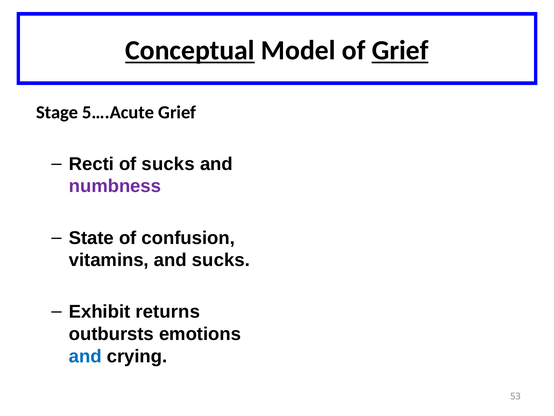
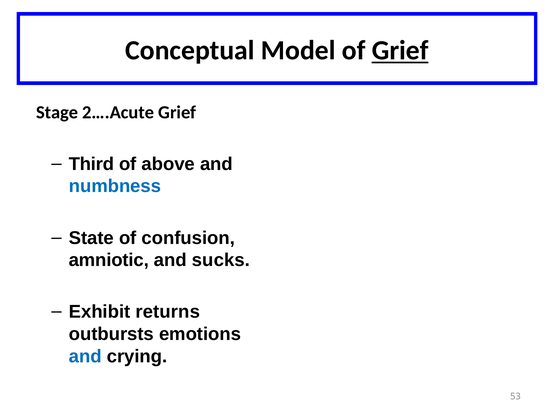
Conceptual underline: present -> none
5….Acute: 5….Acute -> 2….Acute
Recti: Recti -> Third
of sucks: sucks -> above
numbness colour: purple -> blue
vitamins: vitamins -> amniotic
